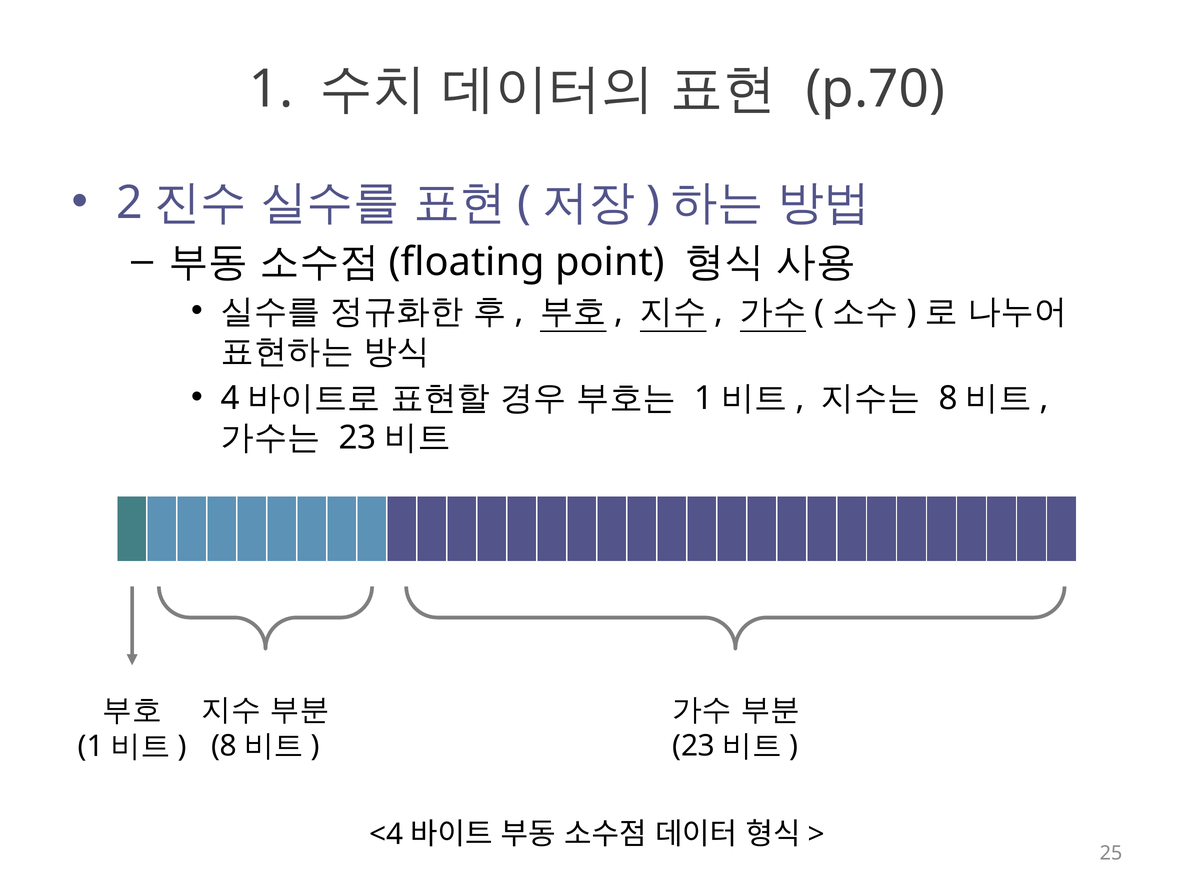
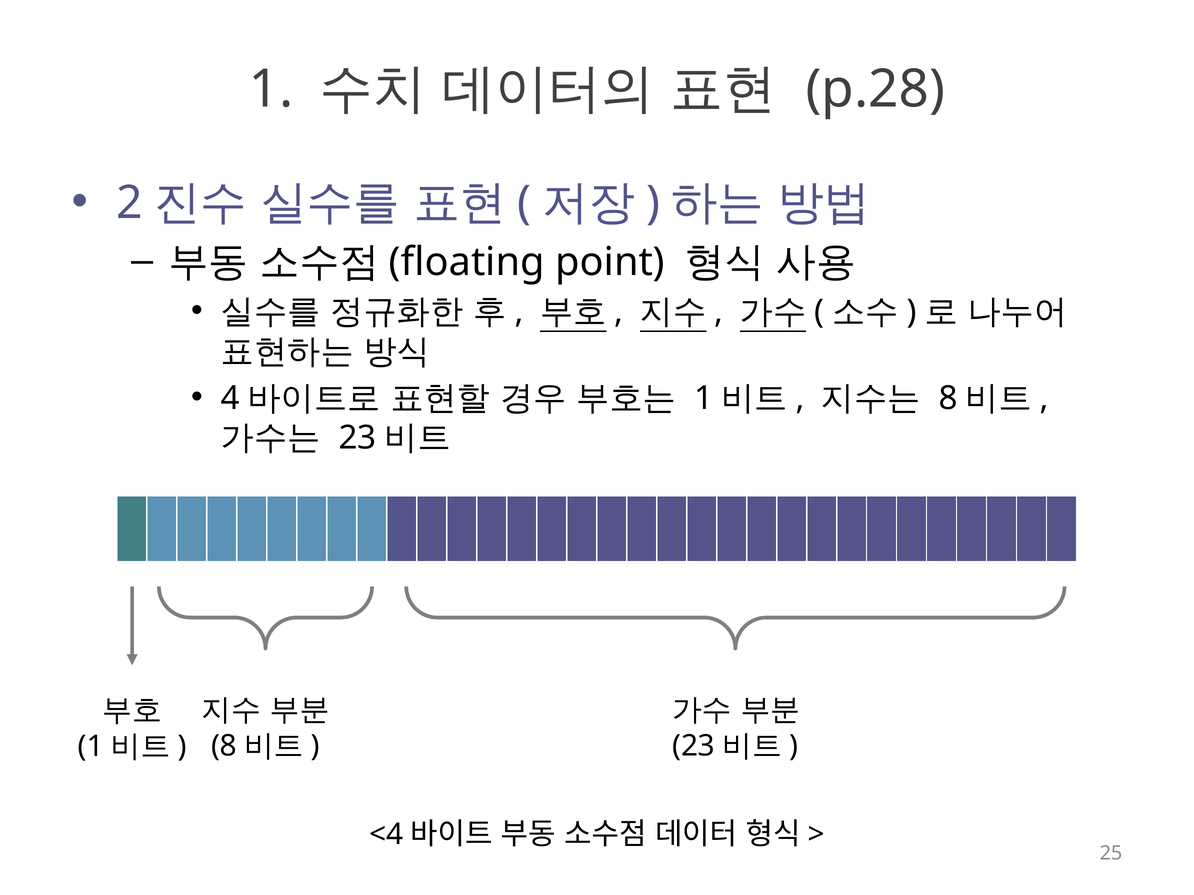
p.70: p.70 -> p.28
